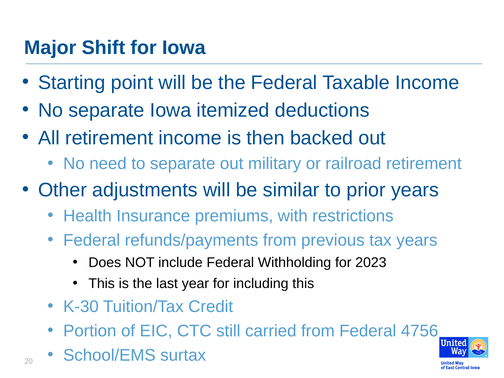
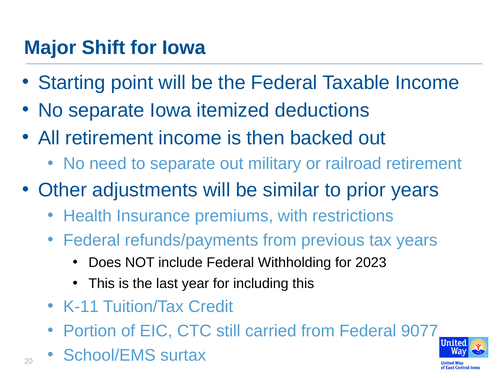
K-30: K-30 -> K-11
4756: 4756 -> 9077
